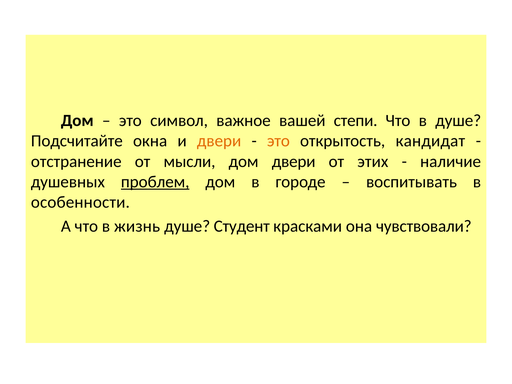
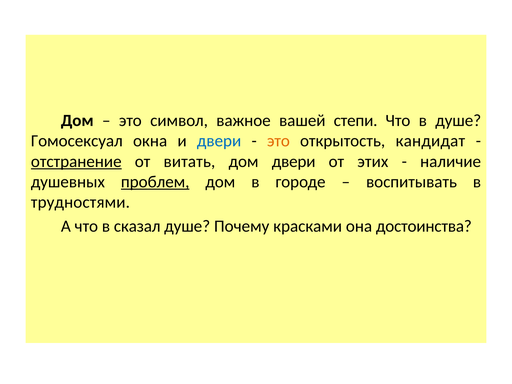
Подсчитайте: Подсчитайте -> Гомосексуал
двери at (219, 141) colour: orange -> blue
отстранение underline: none -> present
мысли: мысли -> витать
особенности: особенности -> трудностями
жизнь: жизнь -> сказал
Студент: Студент -> Почему
чувствовали: чувствовали -> достоинства
